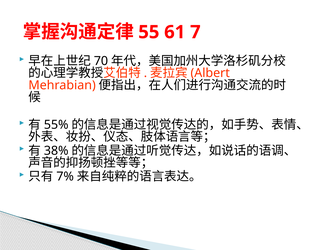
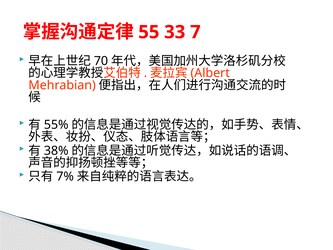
61: 61 -> 33
